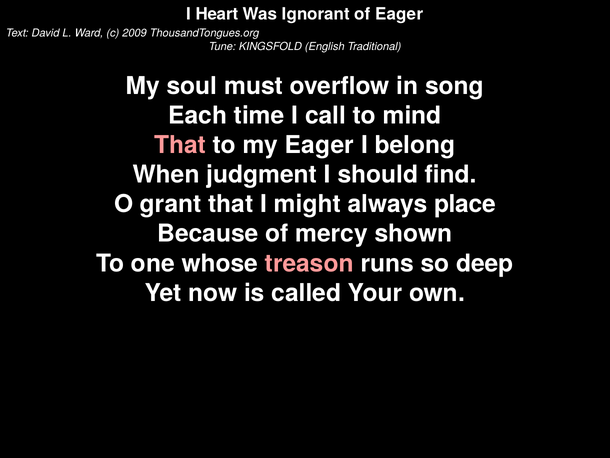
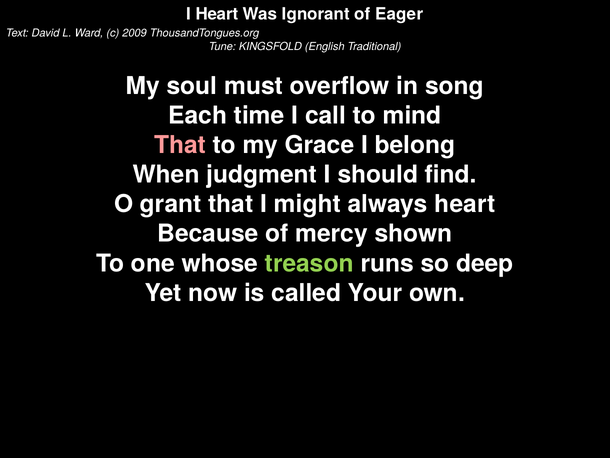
my Eager: Eager -> Grace
always place: place -> heart
treason colour: pink -> light green
